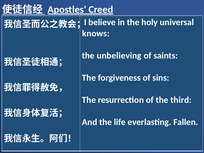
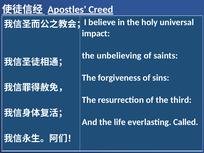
knows: knows -> impact
Fallen: Fallen -> Called
